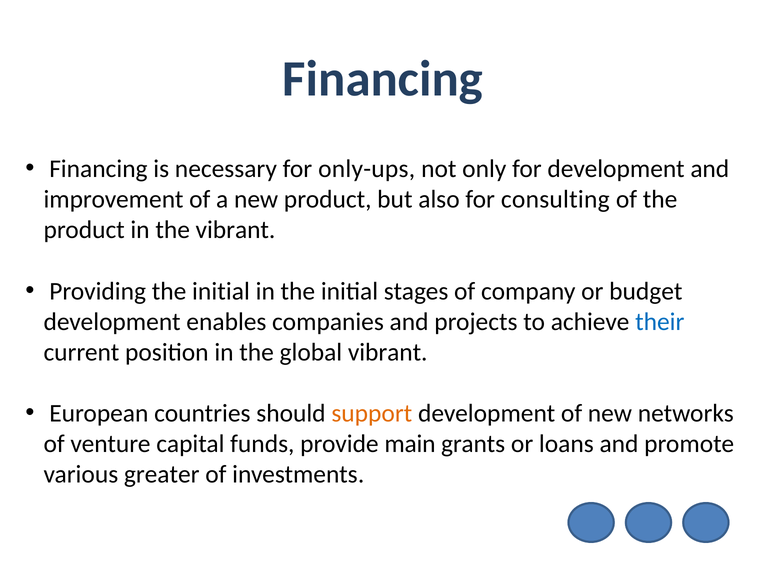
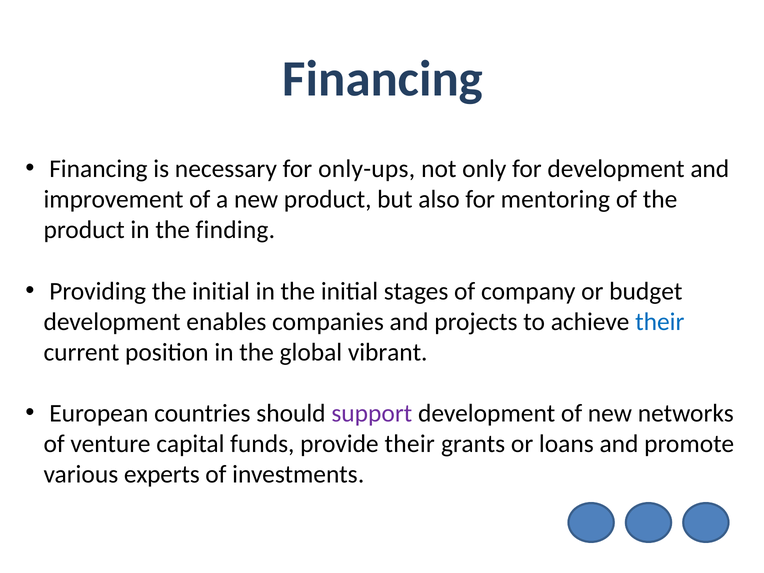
consulting: consulting -> mentoring
the vibrant: vibrant -> finding
support colour: orange -> purple
provide main: main -> their
greater: greater -> experts
